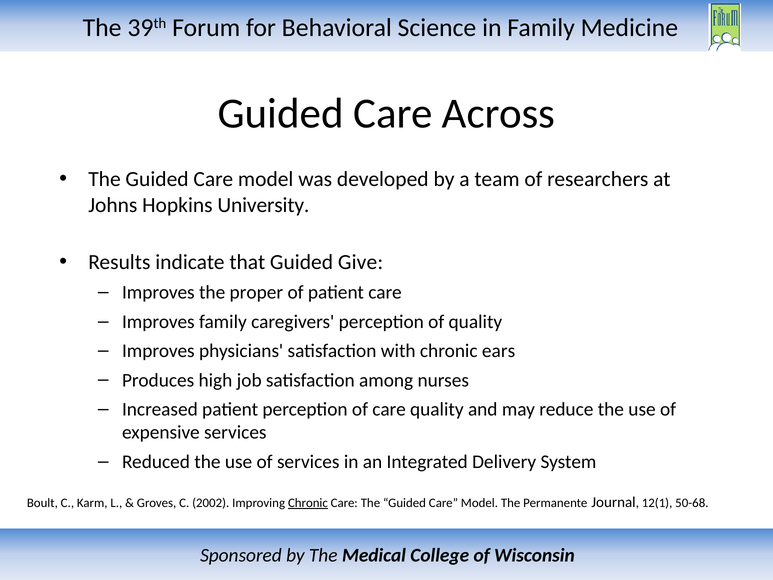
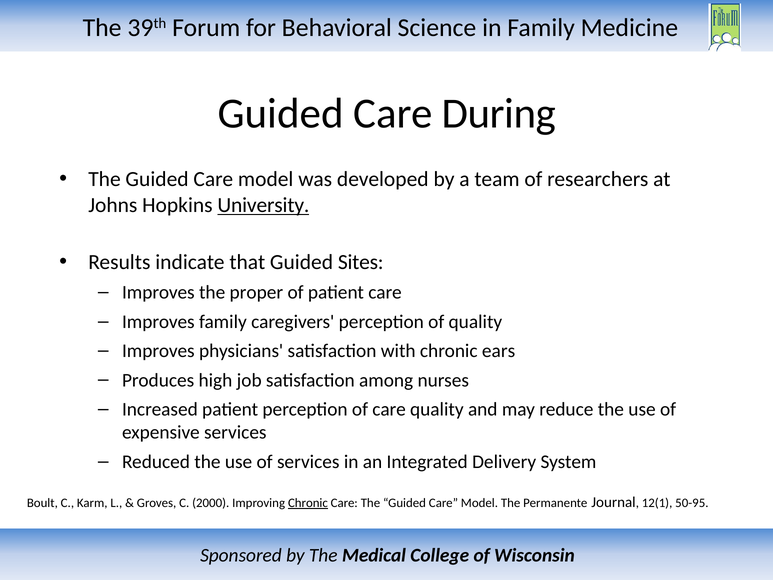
Across: Across -> During
University underline: none -> present
Give: Give -> Sites
2002: 2002 -> 2000
50-68: 50-68 -> 50-95
